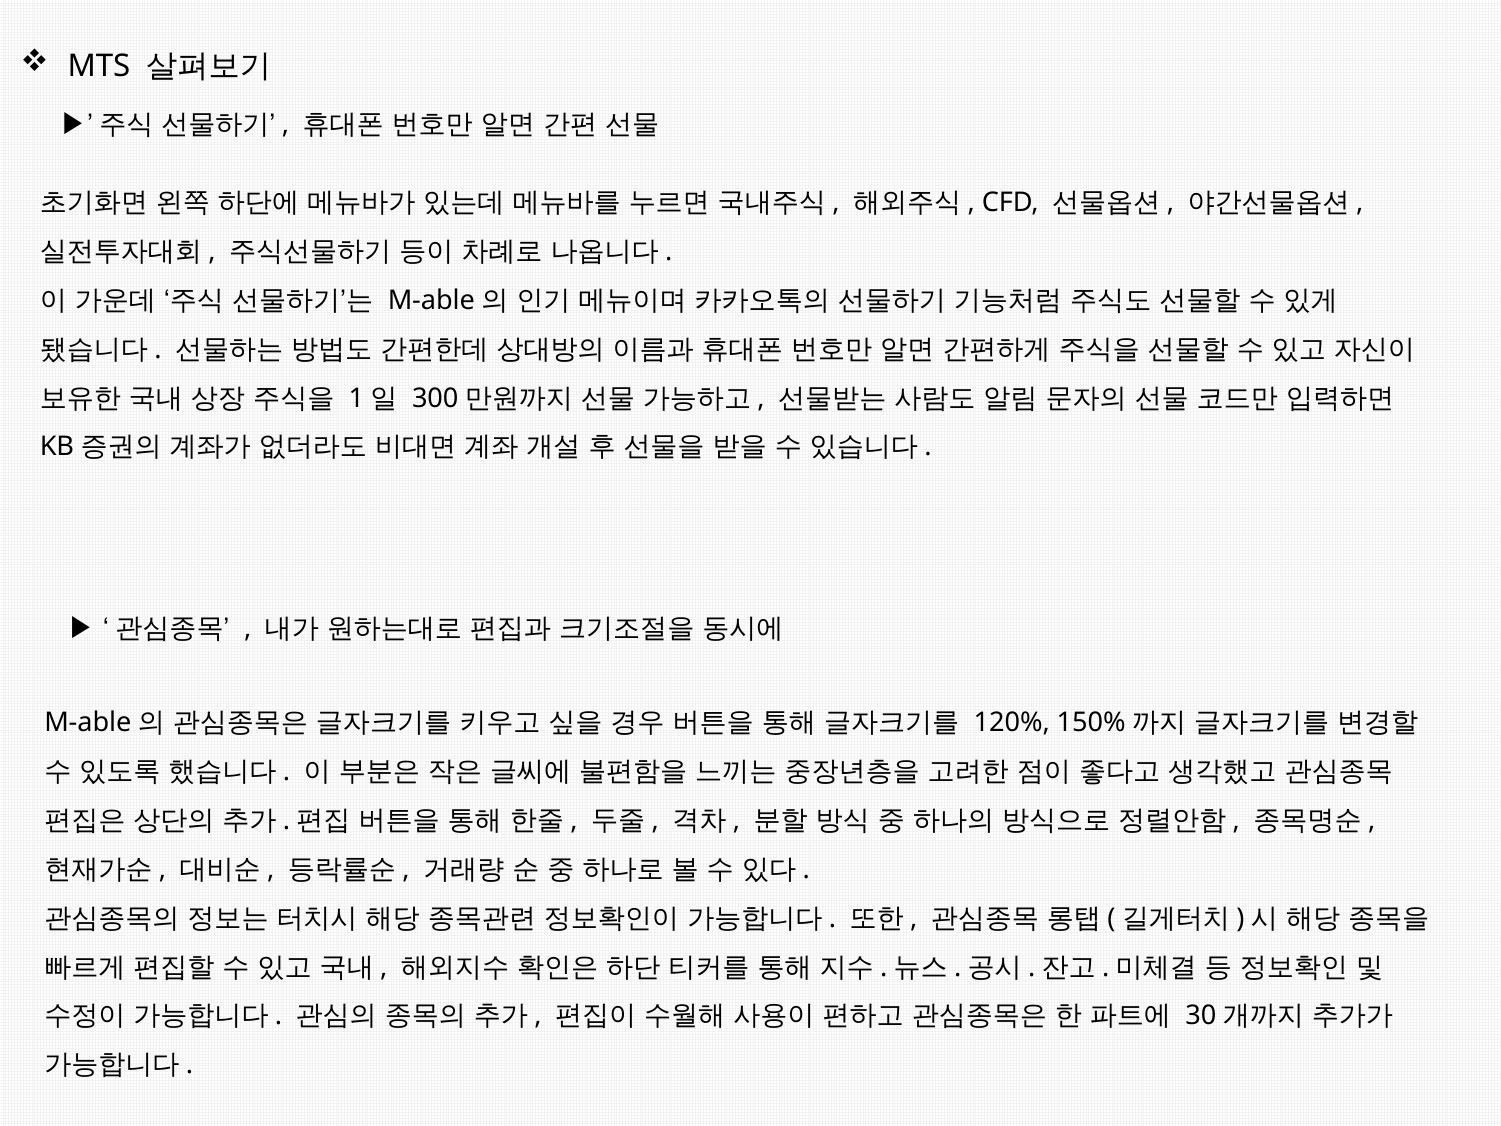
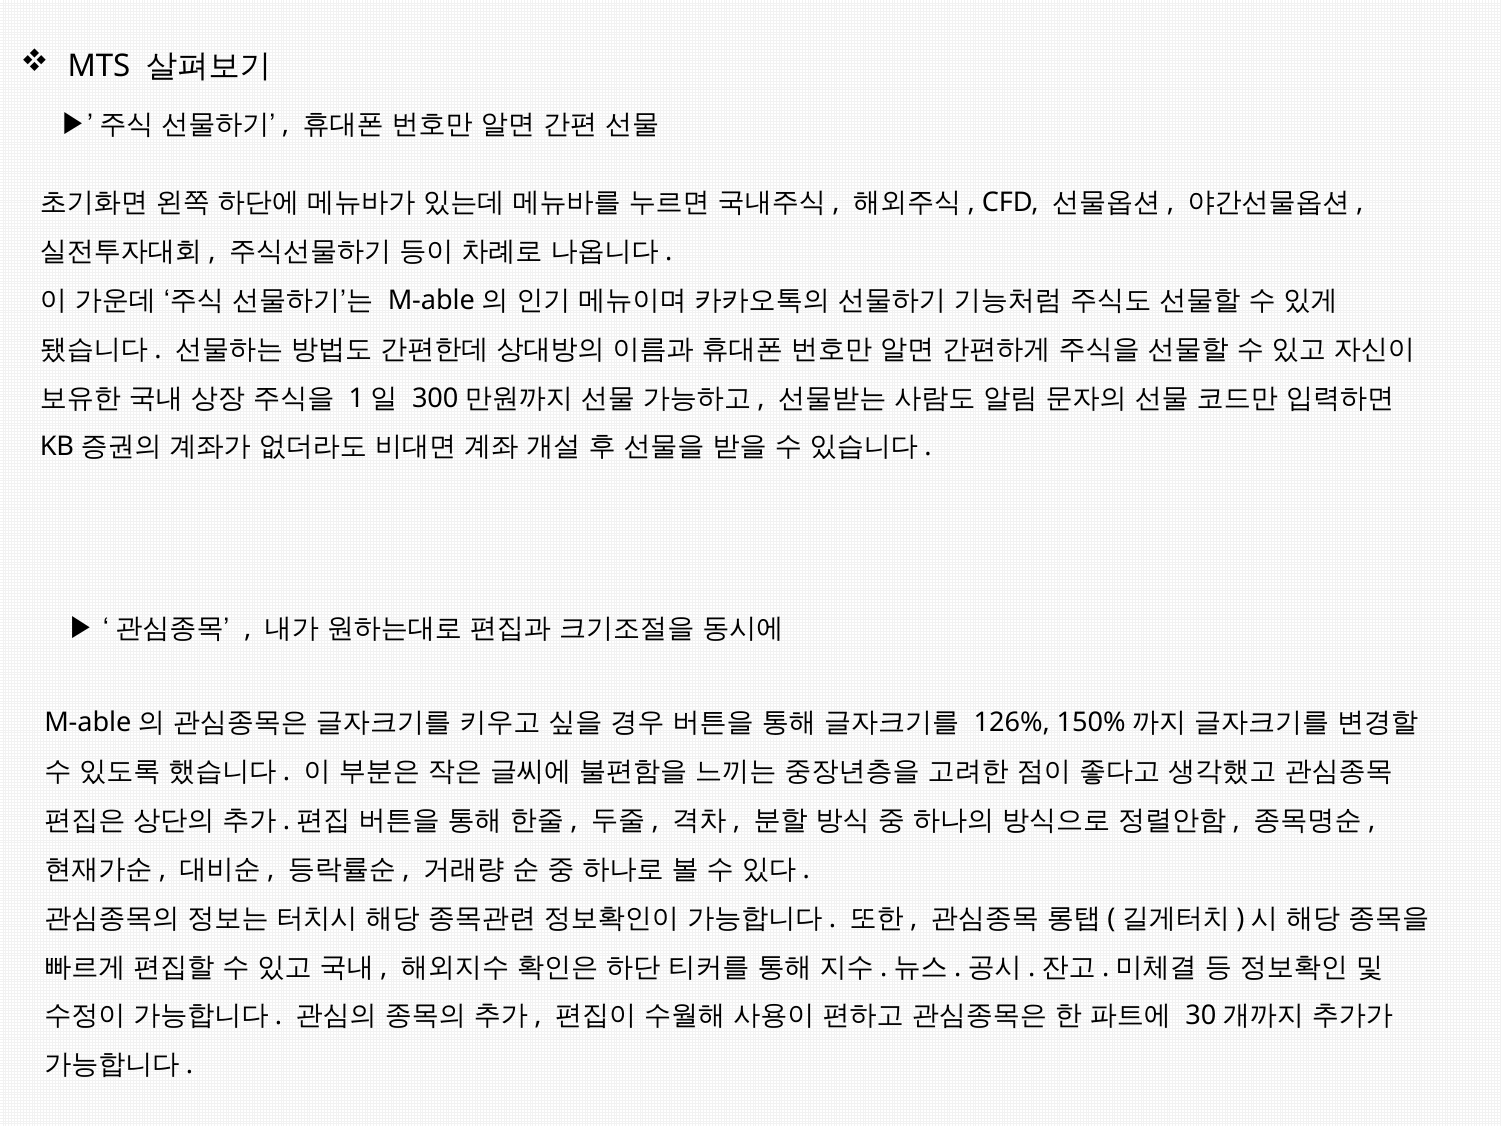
120%: 120% -> 126%
